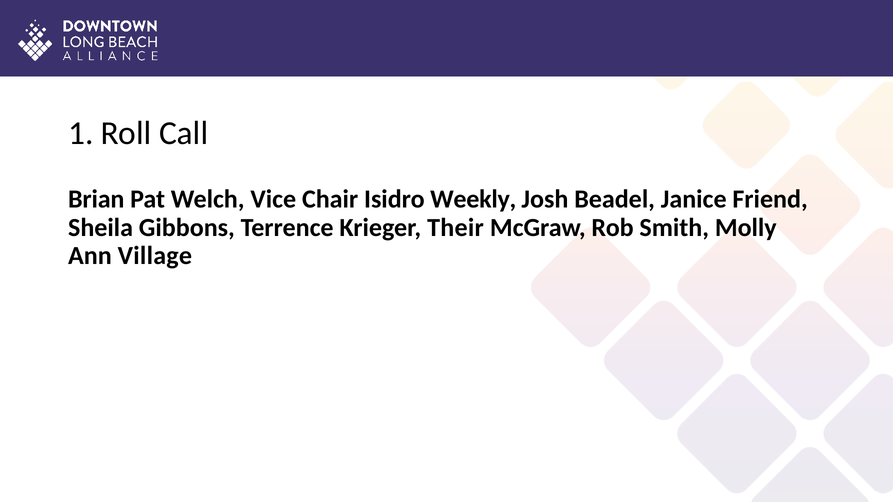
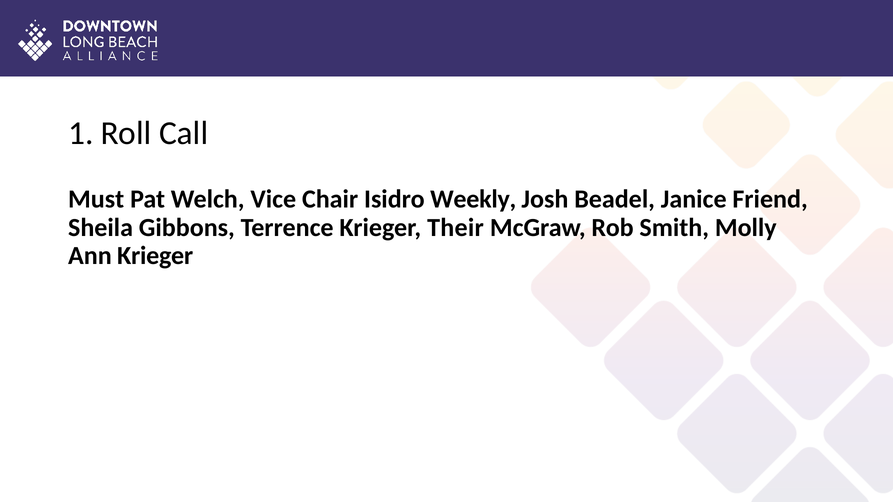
Brian: Brian -> Must
Ann Village: Village -> Krieger
